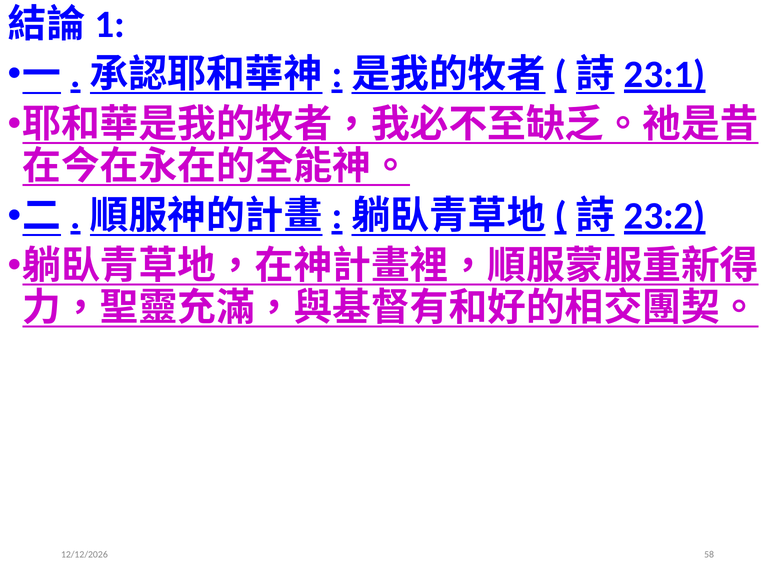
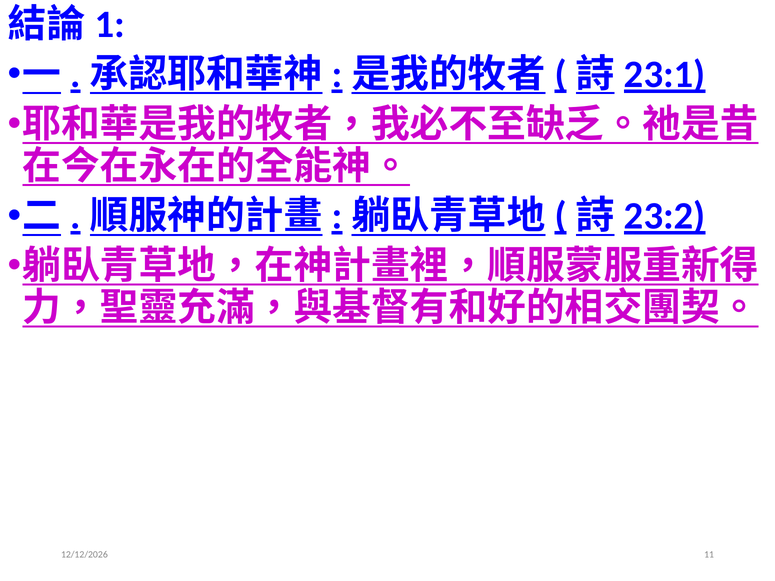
58: 58 -> 11
